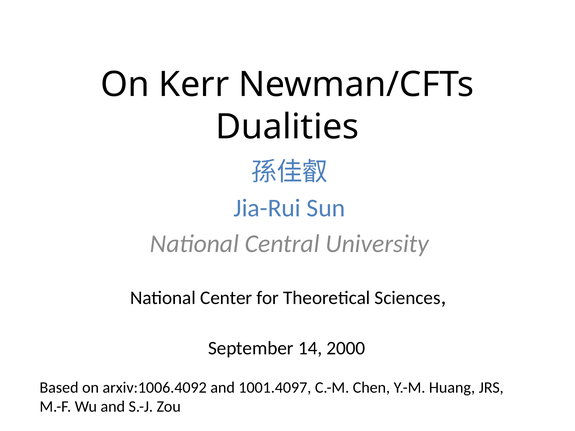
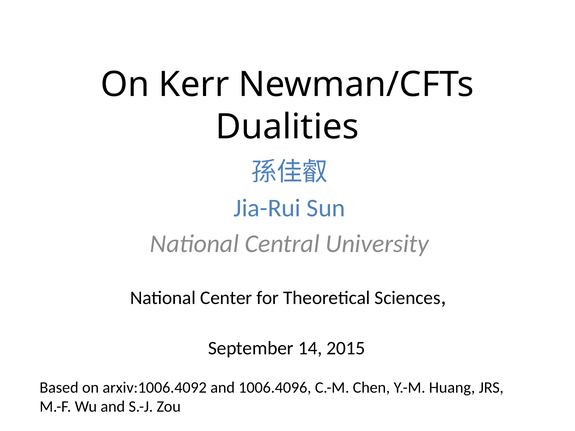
2000: 2000 -> 2015
1001.4097: 1001.4097 -> 1006.4096
